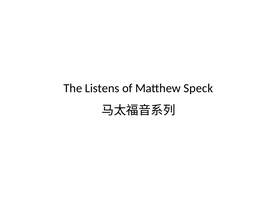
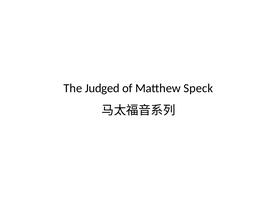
Listens: Listens -> Judged
